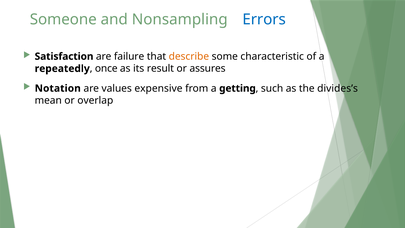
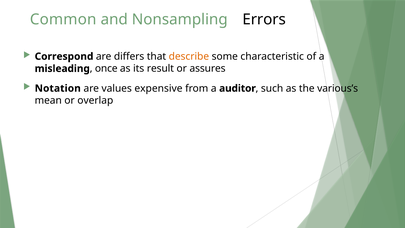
Someone: Someone -> Common
Errors colour: blue -> black
Satisfaction: Satisfaction -> Correspond
failure: failure -> differs
repeatedly: repeatedly -> misleading
getting: getting -> auditor
divides’s: divides’s -> various’s
